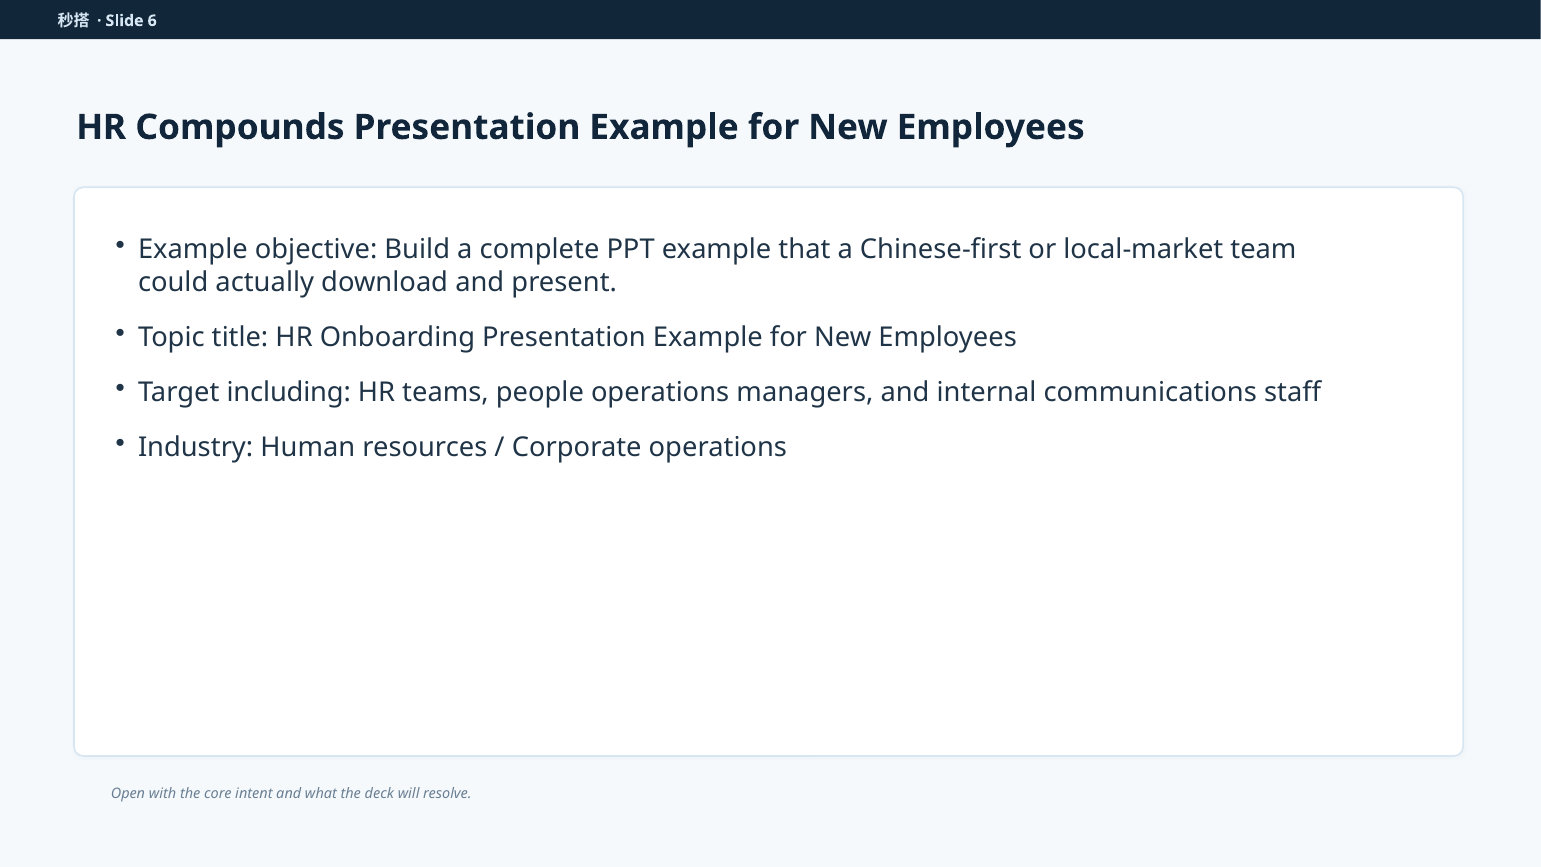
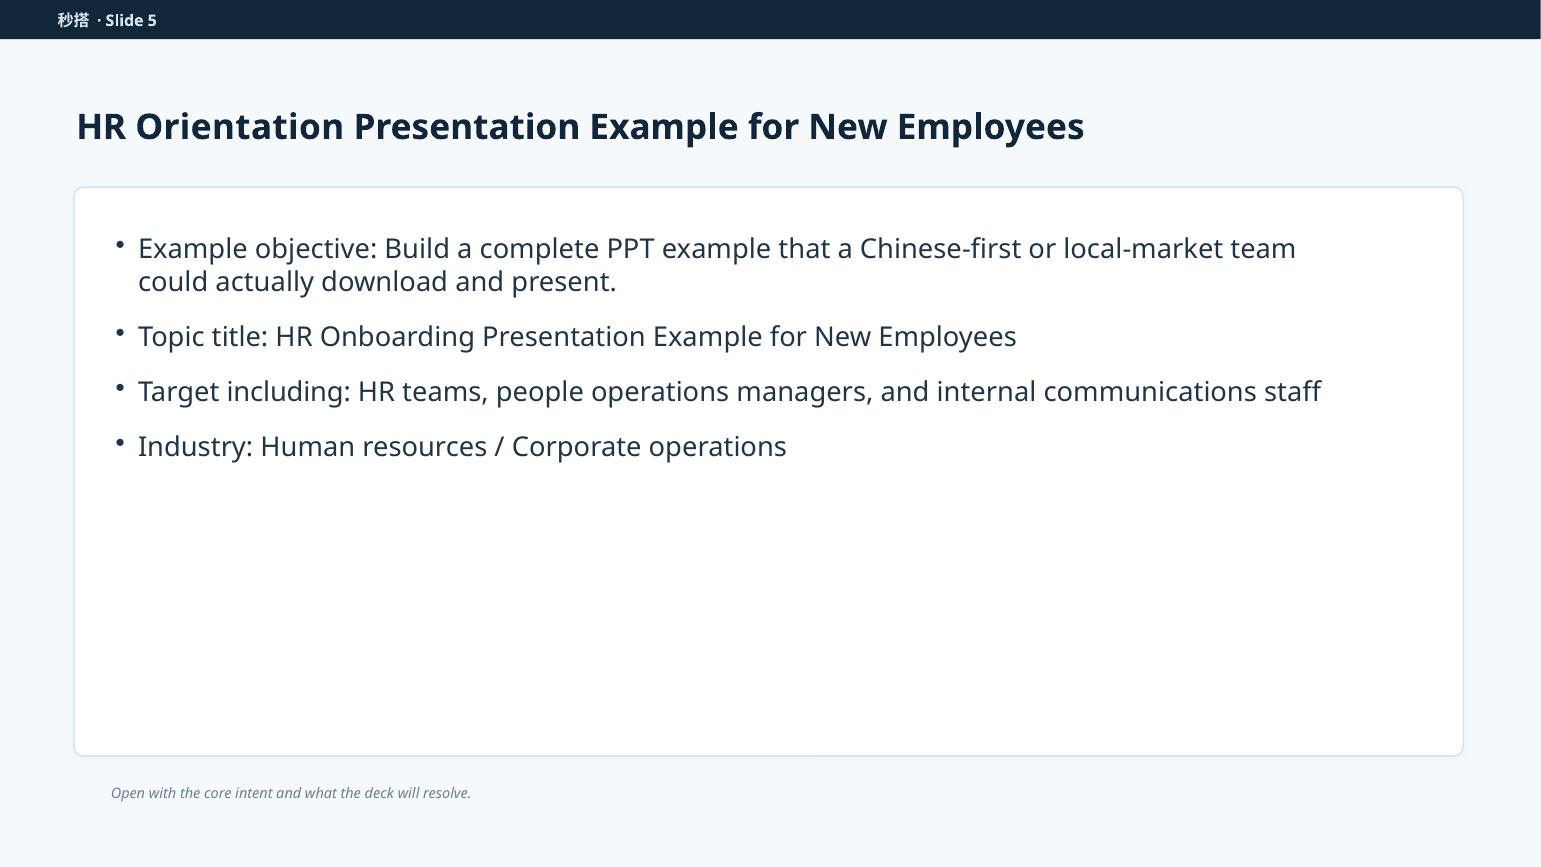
6: 6 -> 5
Compounds: Compounds -> Orientation
